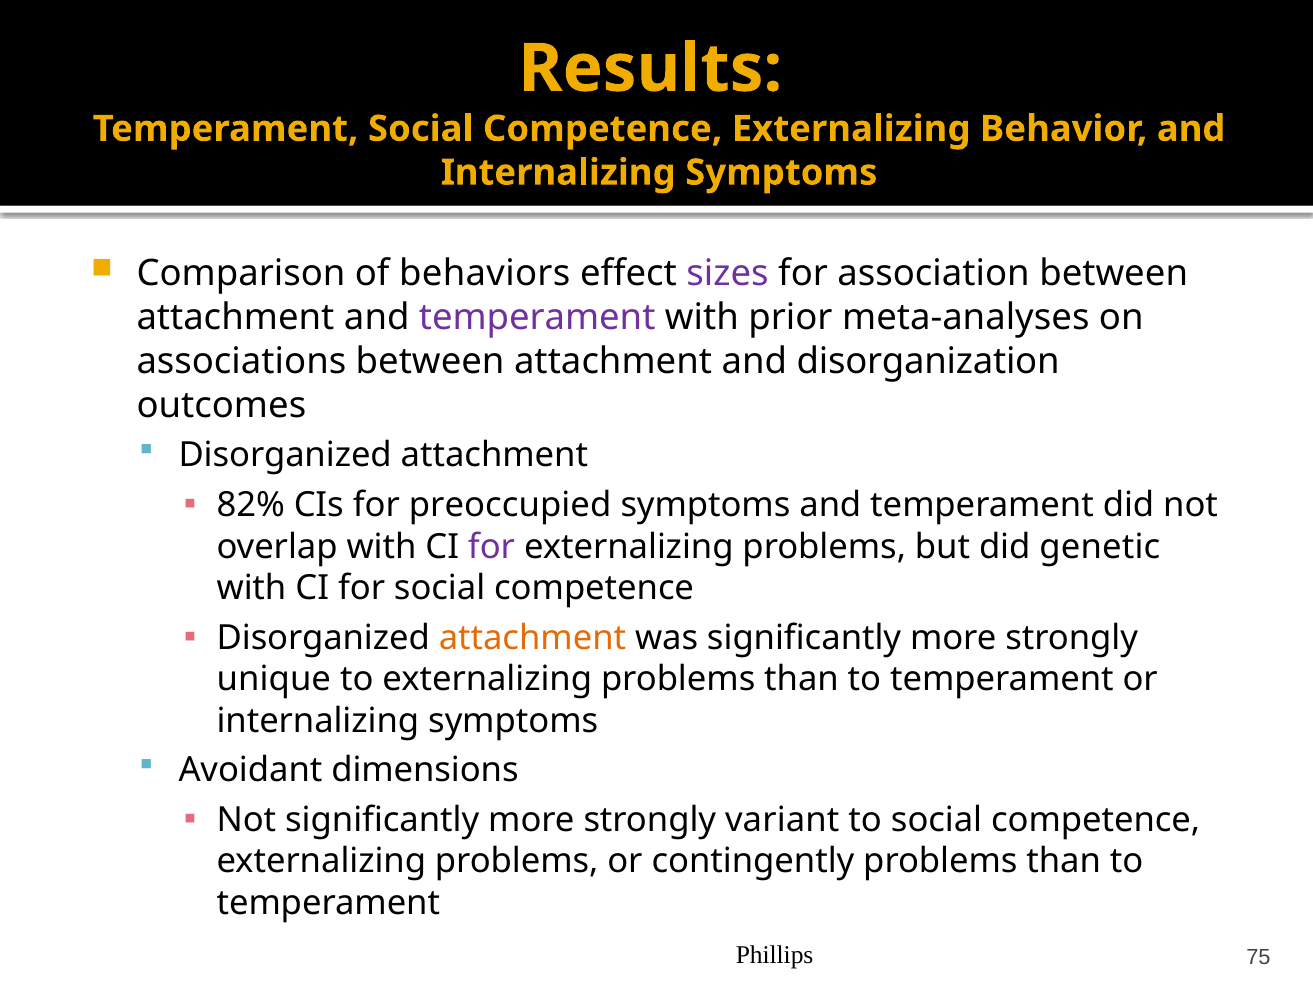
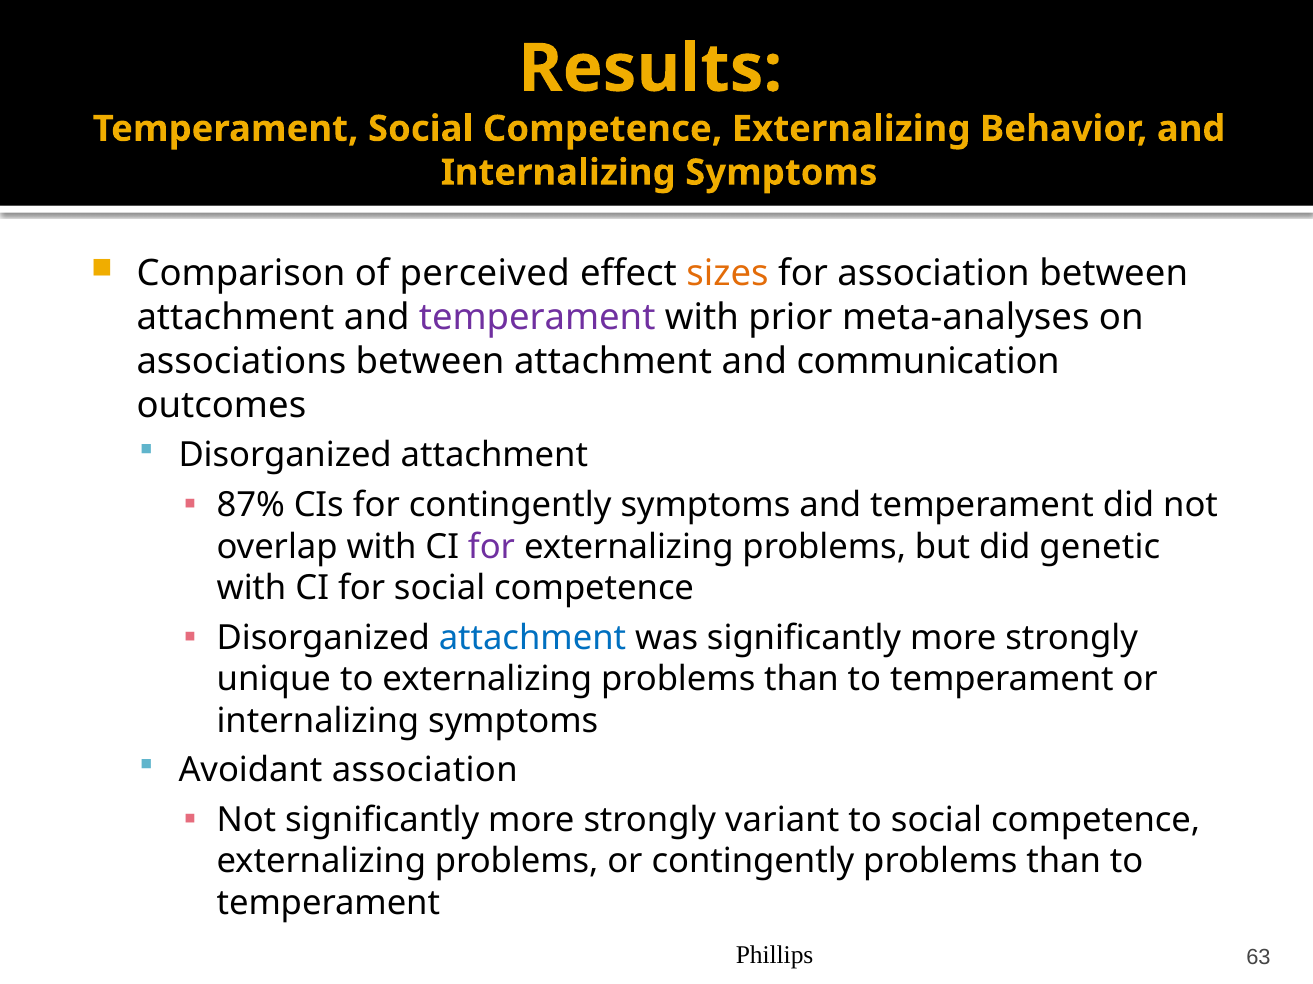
behaviors: behaviors -> perceived
sizes colour: purple -> orange
disorganization: disorganization -> communication
82%: 82% -> 87%
for preoccupied: preoccupied -> contingently
attachment at (532, 638) colour: orange -> blue
Avoidant dimensions: dimensions -> association
75: 75 -> 63
